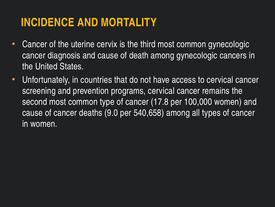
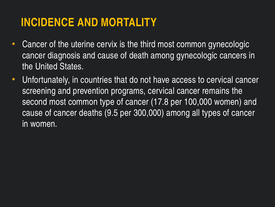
9.0: 9.0 -> 9.5
540,658: 540,658 -> 300,000
